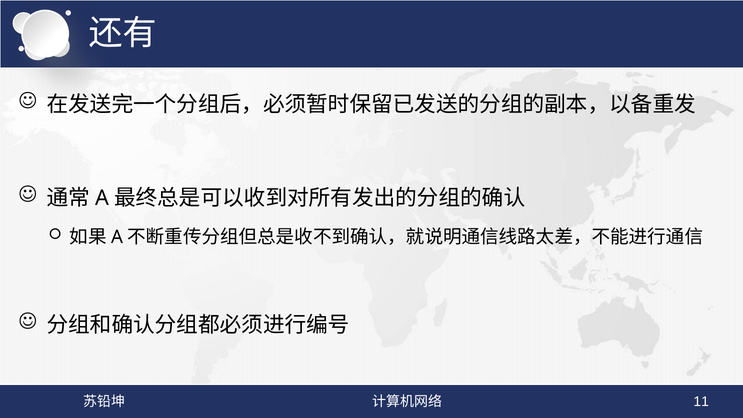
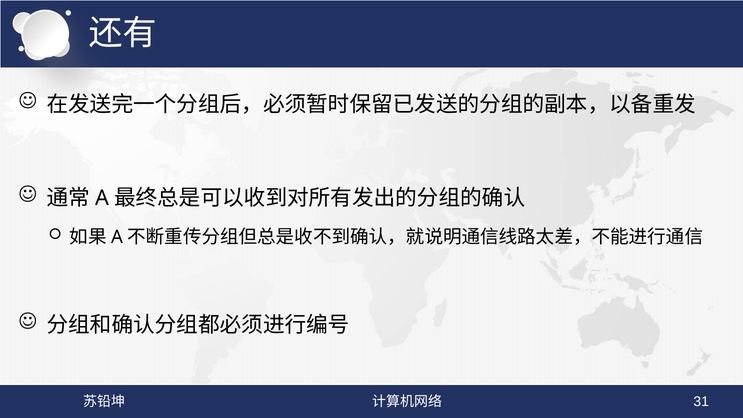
11: 11 -> 31
